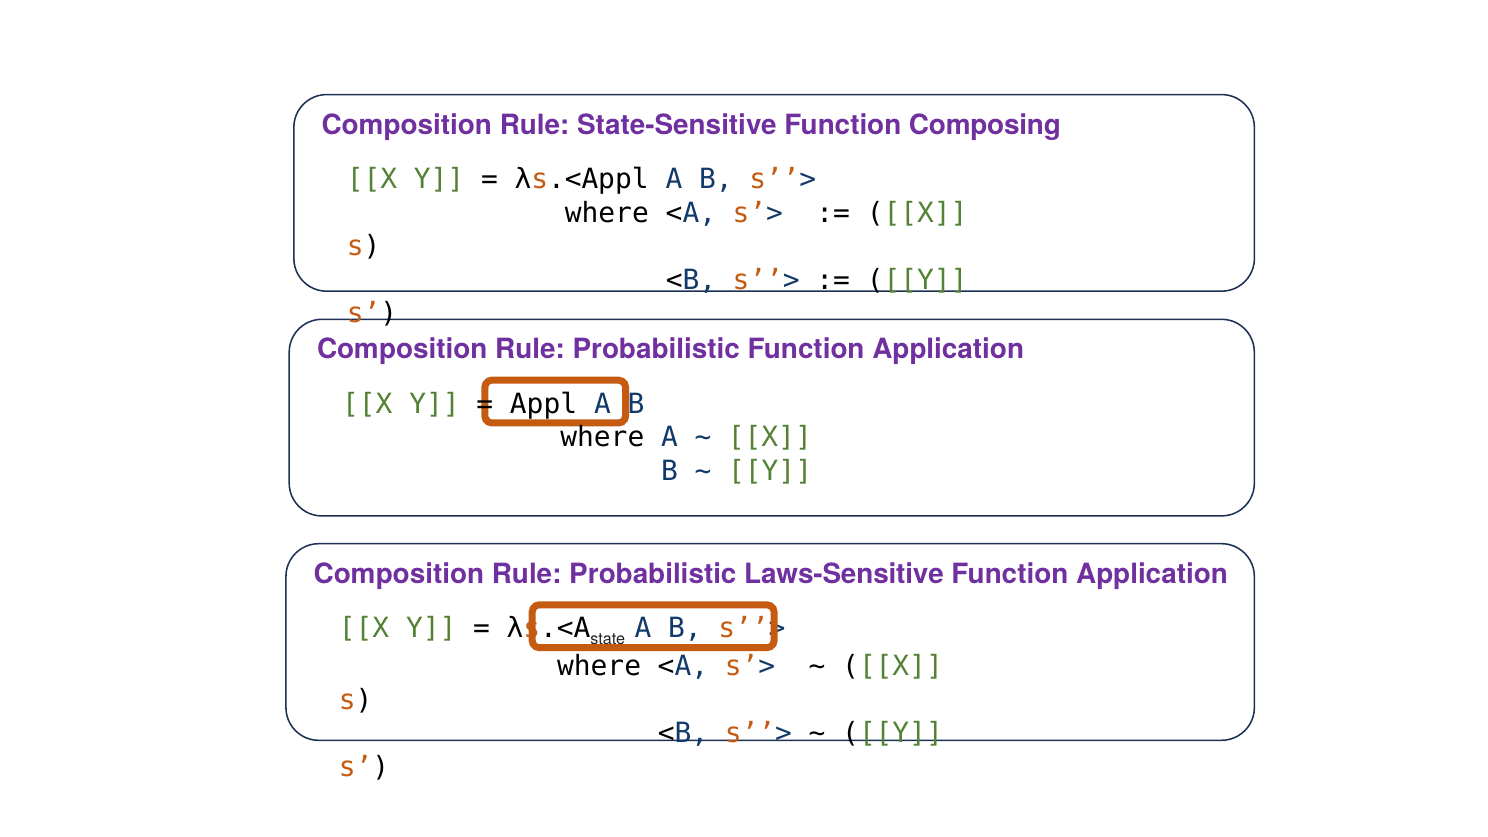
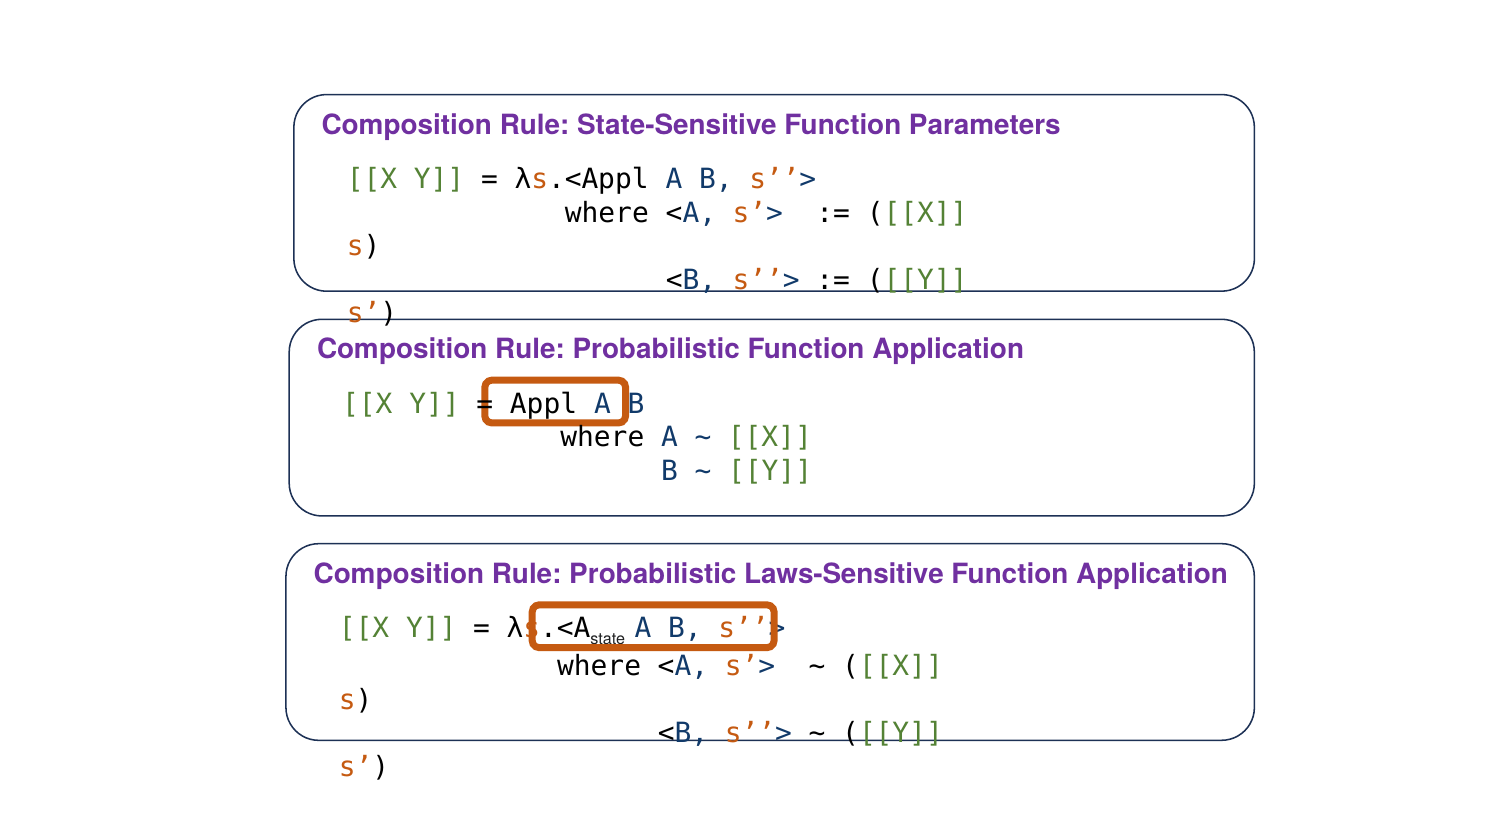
Composing: Composing -> Parameters
